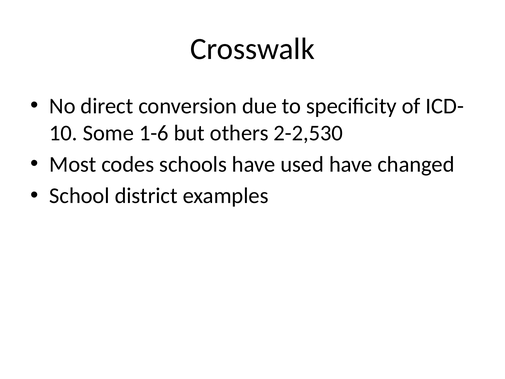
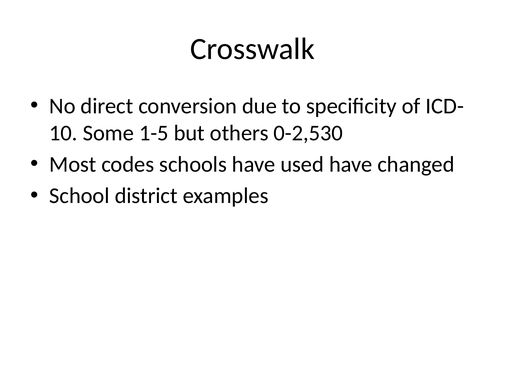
1-6: 1-6 -> 1-5
2-2,530: 2-2,530 -> 0-2,530
